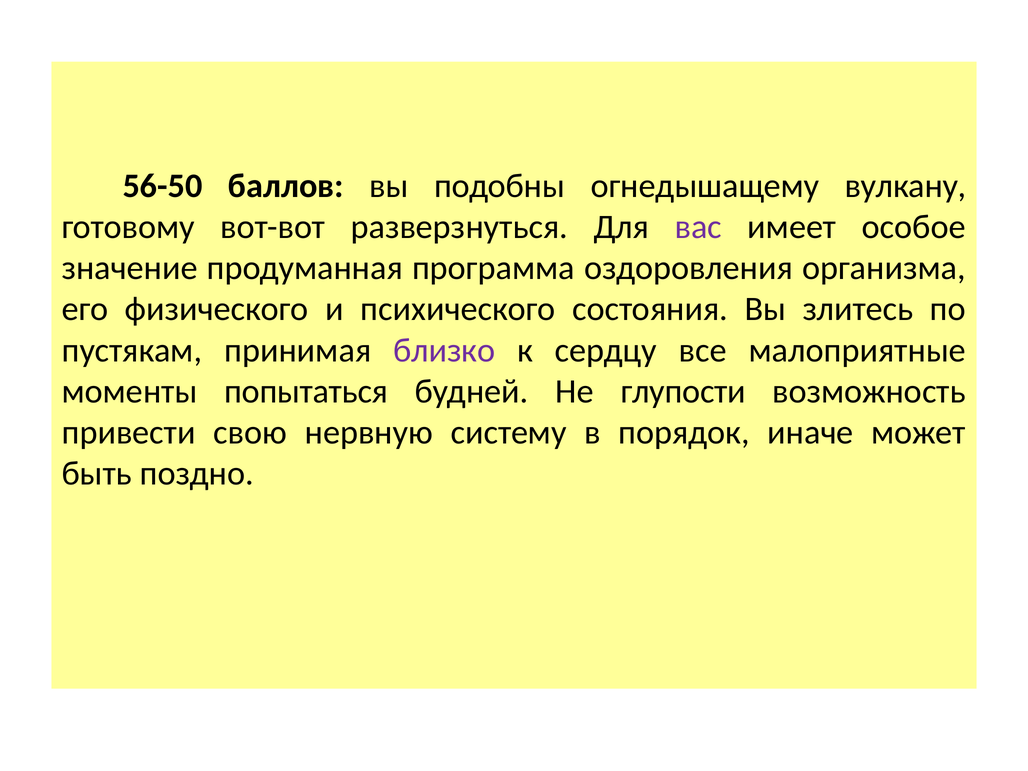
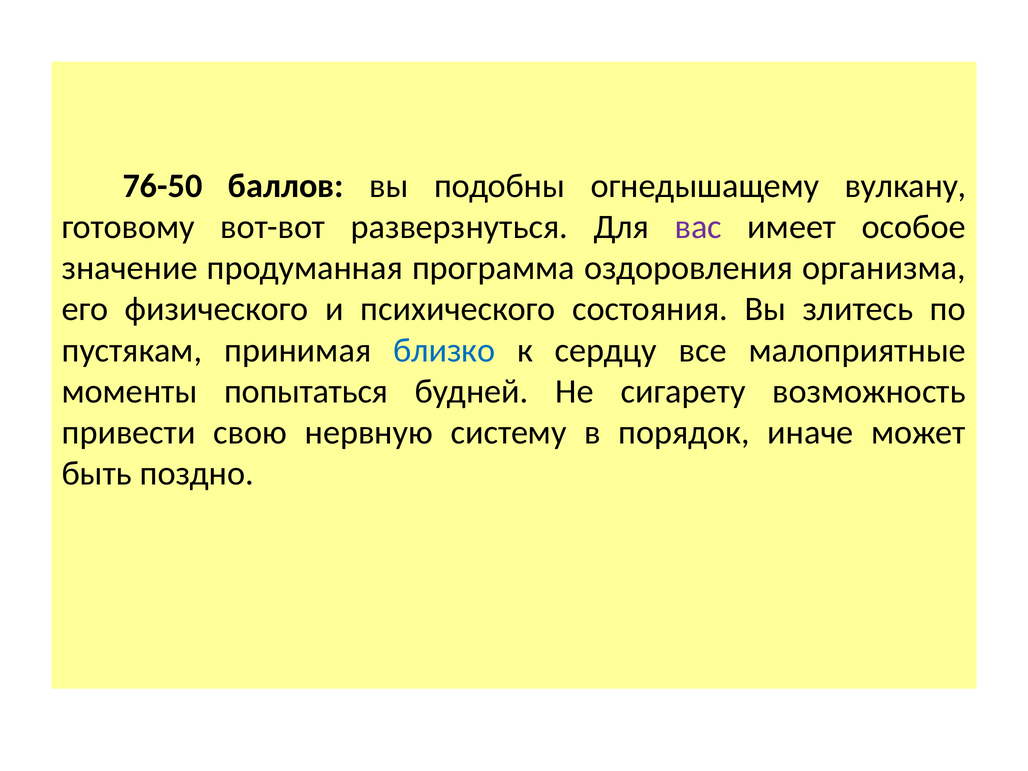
56-50: 56-50 -> 76-50
близко colour: purple -> blue
глупости: глупости -> сигарету
